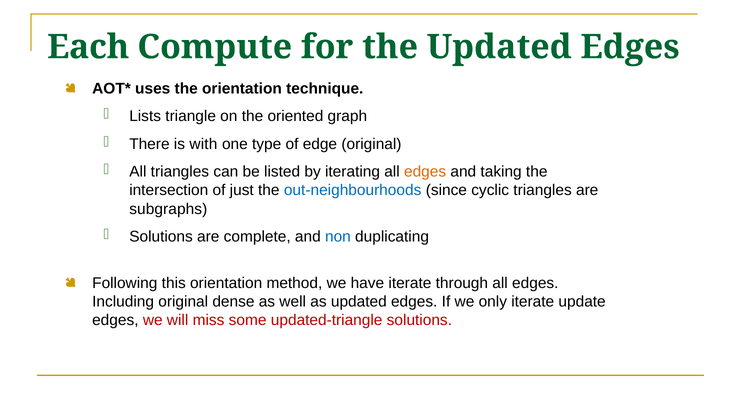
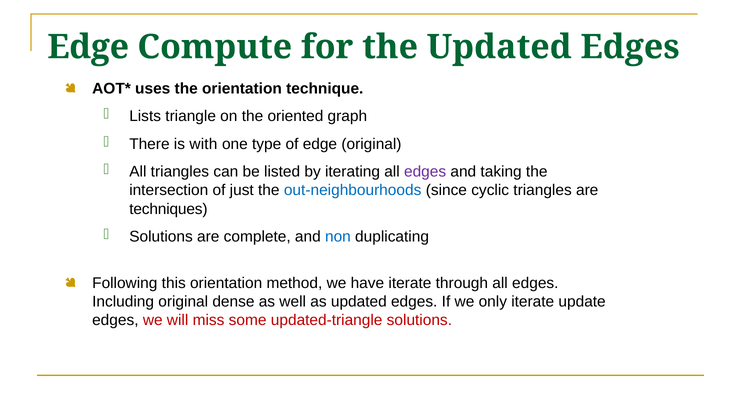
Each at (88, 47): Each -> Edge
edges at (425, 172) colour: orange -> purple
subgraphs: subgraphs -> techniques
